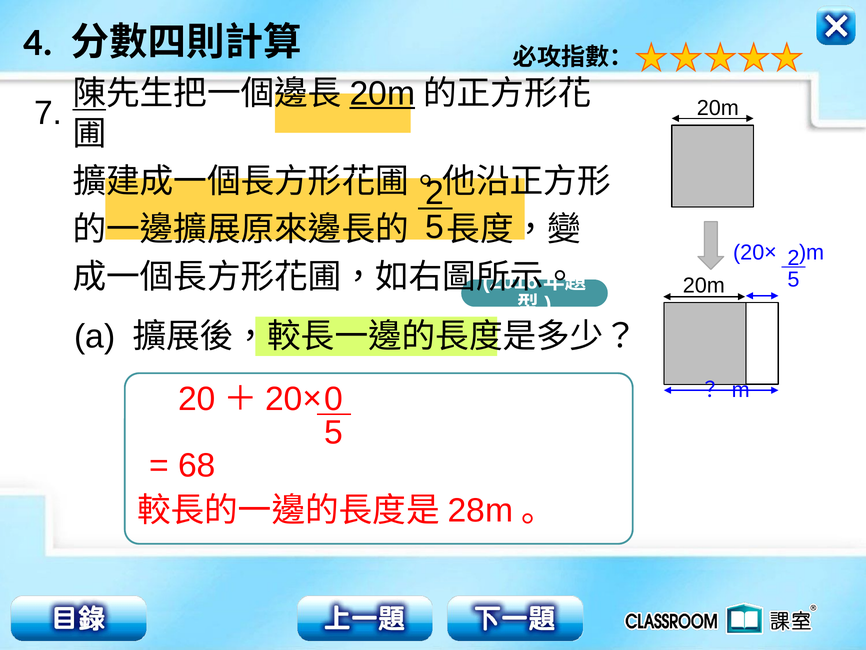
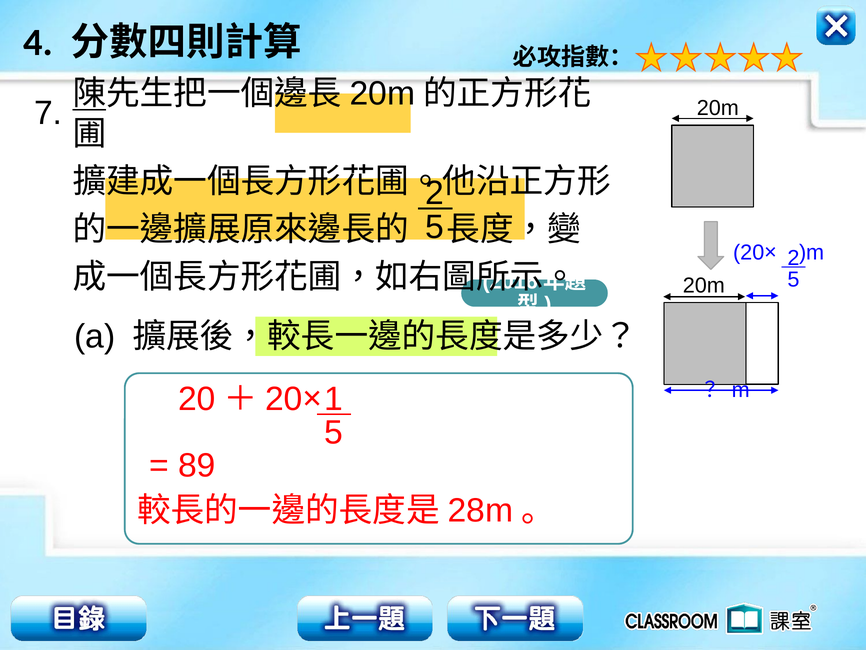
20m at (382, 94) underline: present -> none
0: 0 -> 1
68: 68 -> 89
